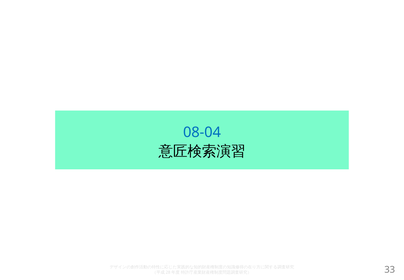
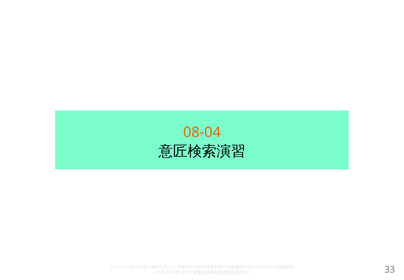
08-04 colour: blue -> orange
